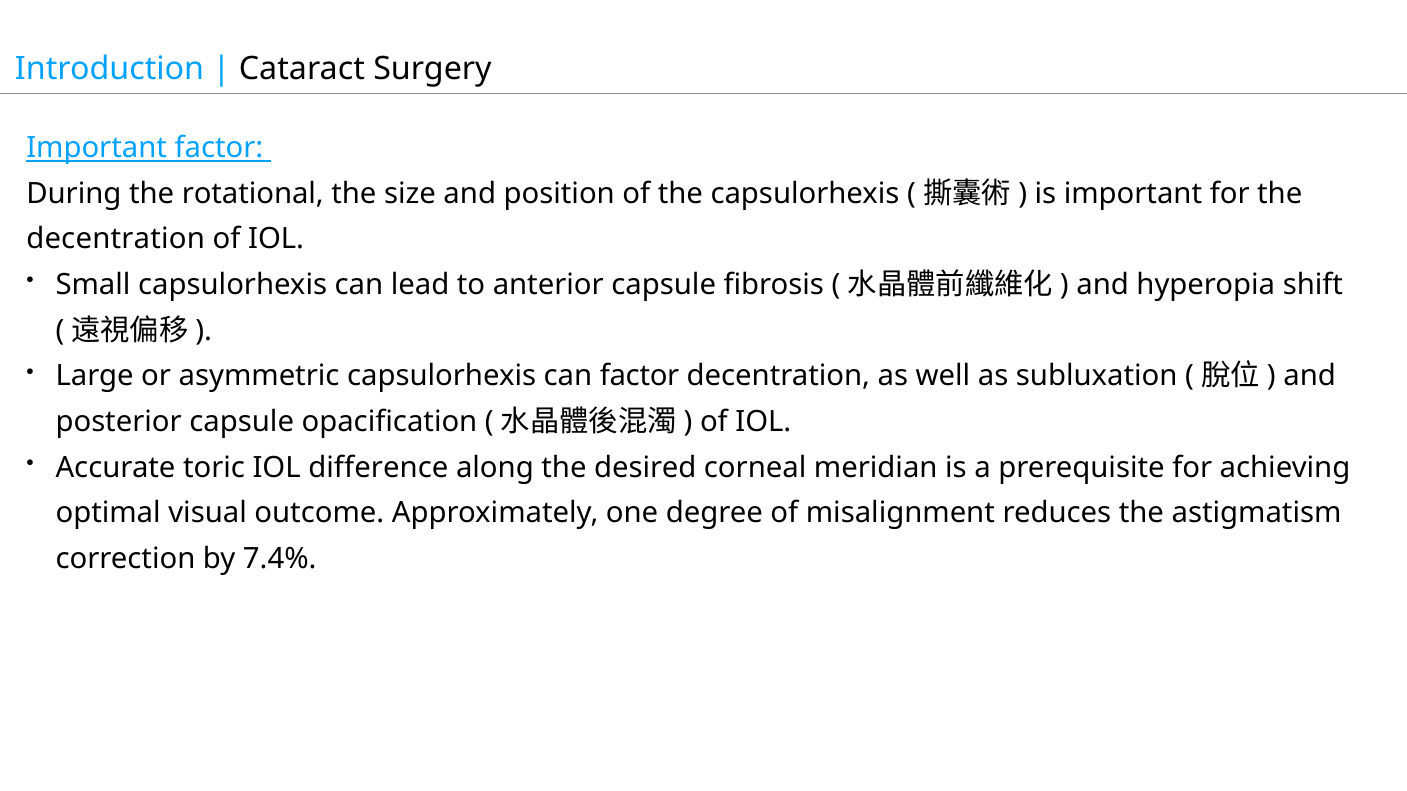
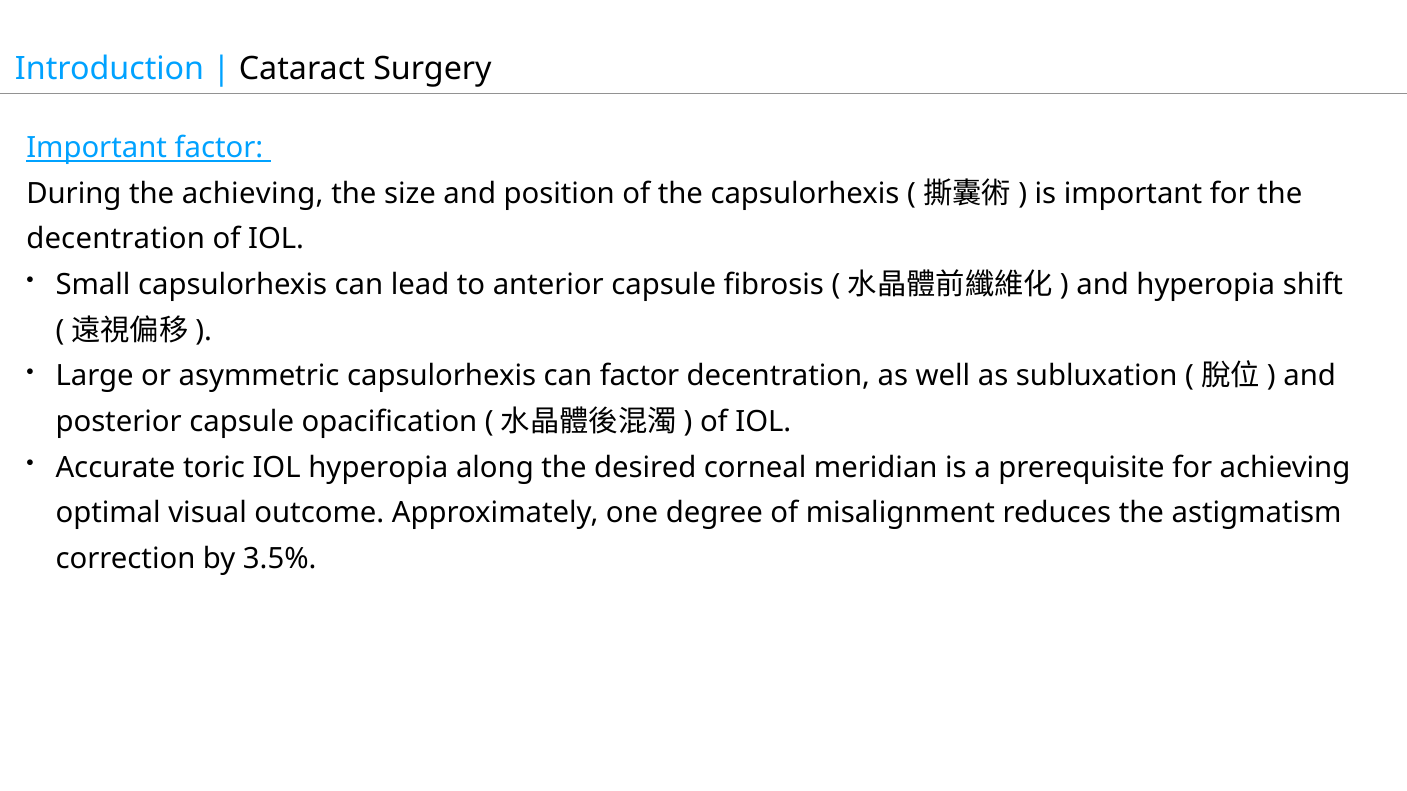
the rotational: rotational -> achieving
IOL difference: difference -> hyperopia
7.4%: 7.4% -> 3.5%
